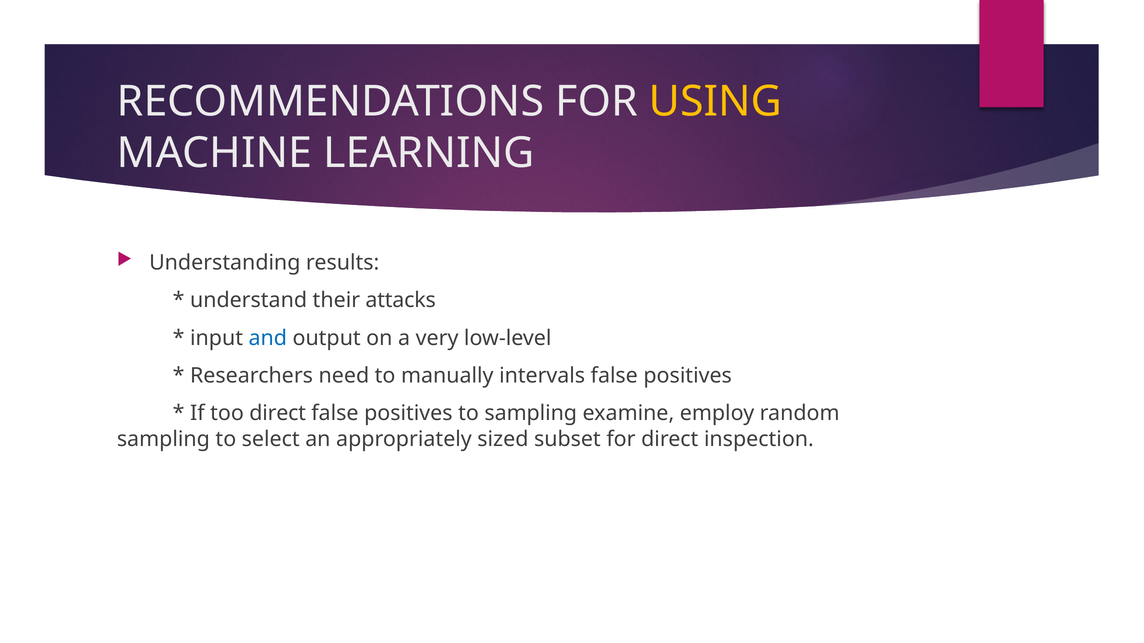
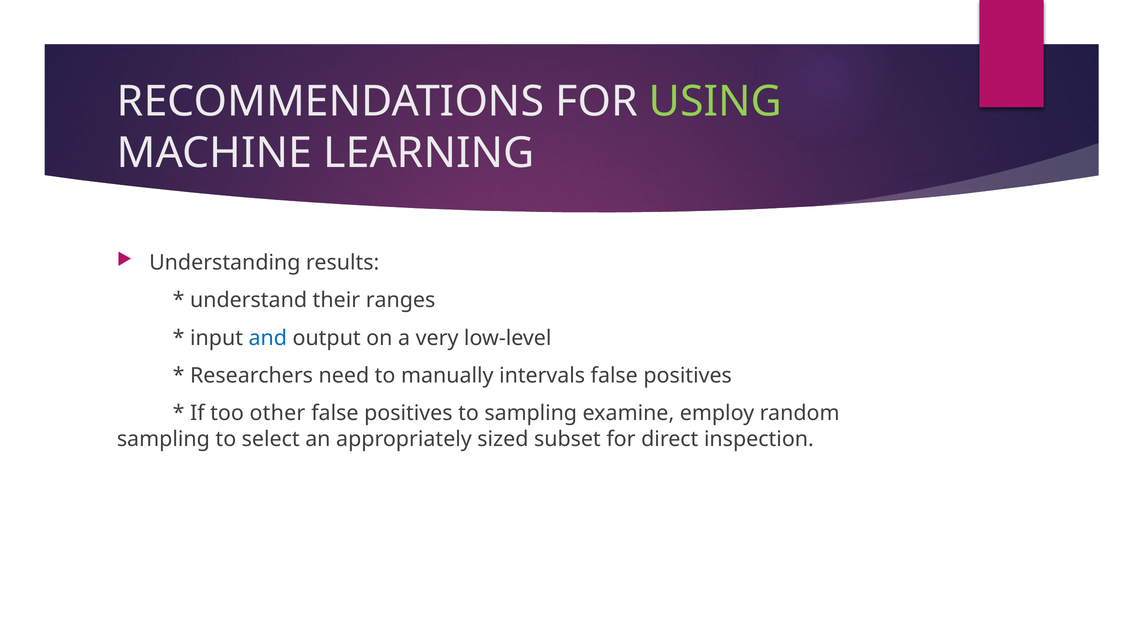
USING colour: yellow -> light green
attacks: attacks -> ranges
too direct: direct -> other
